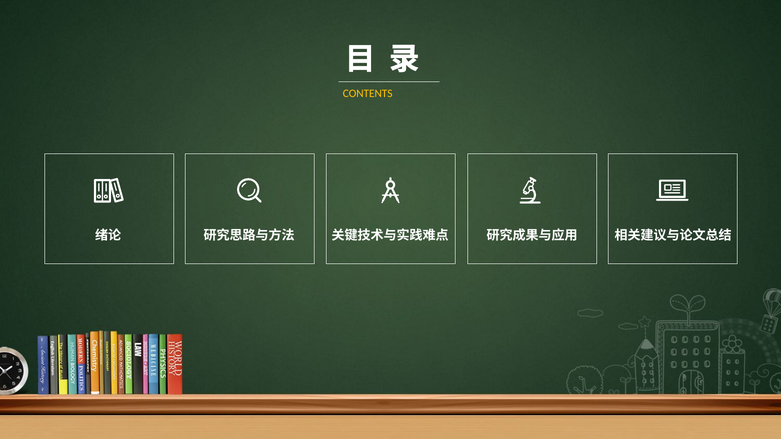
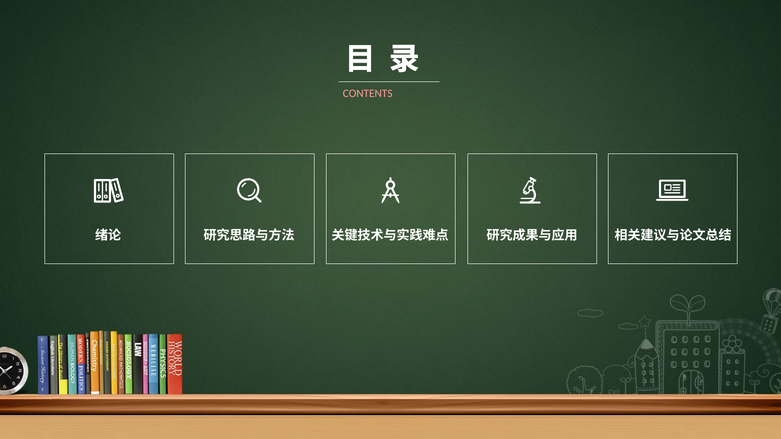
CONTENTS colour: yellow -> pink
